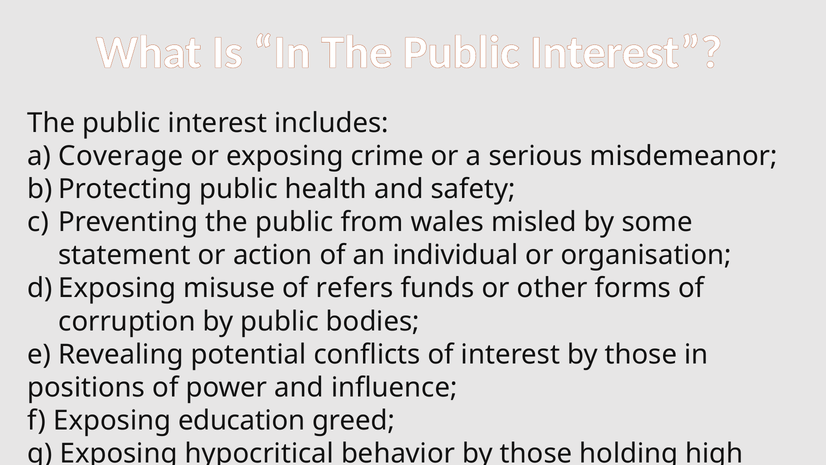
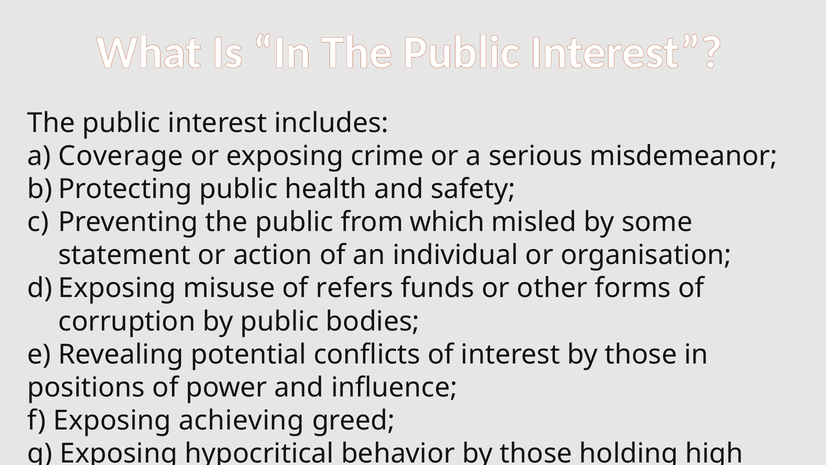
wales: wales -> which
education: education -> achieving
